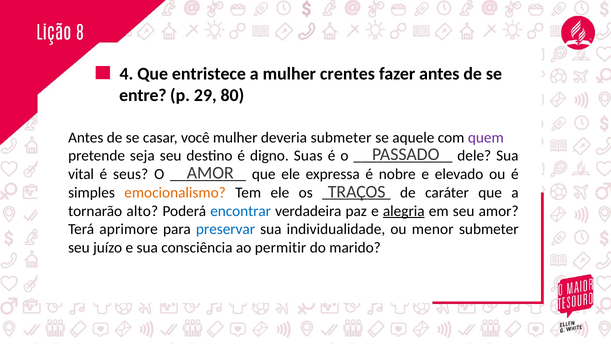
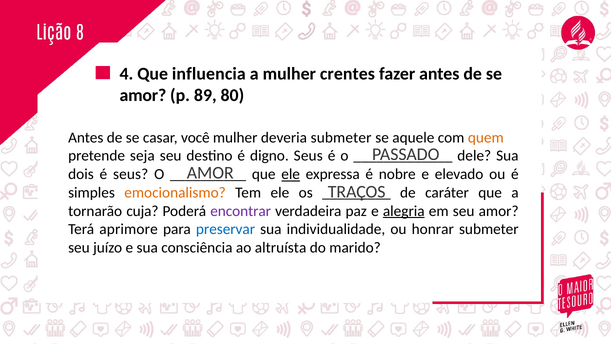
entristece: entristece -> influencia
entre at (143, 95): entre -> amor
29: 29 -> 89
quem colour: purple -> orange
digno Suas: Suas -> Seus
vital: vital -> dois
ele at (291, 174) underline: none -> present
alto: alto -> cuja
encontrar colour: blue -> purple
menor: menor -> honrar
permitir: permitir -> altruísta
